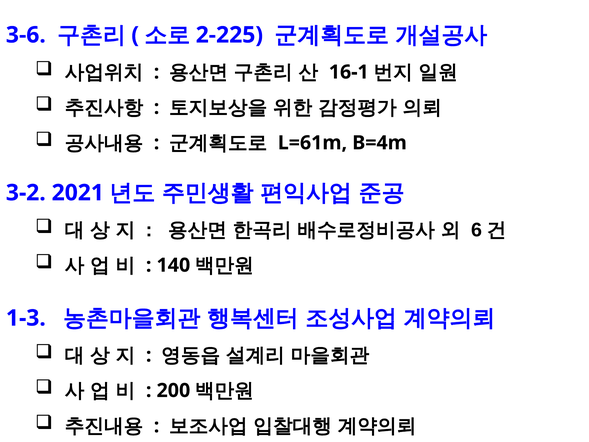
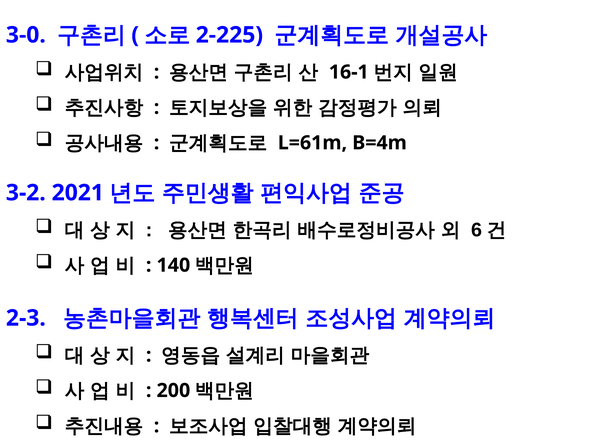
3-6: 3-6 -> 3-0
1-3: 1-3 -> 2-3
